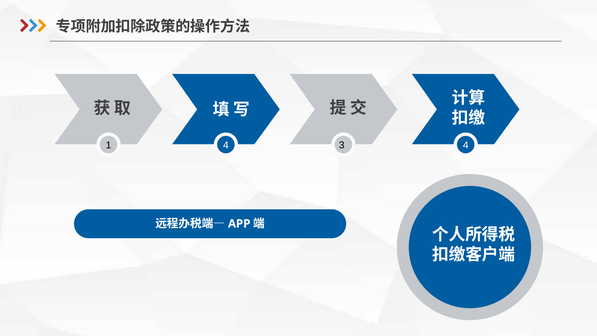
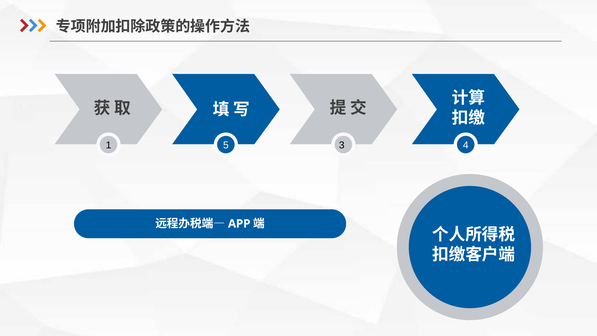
1 4: 4 -> 5
